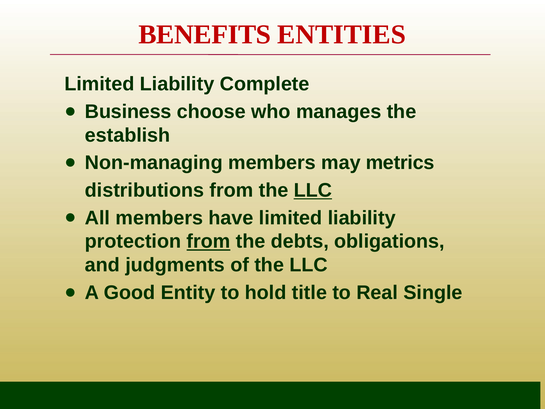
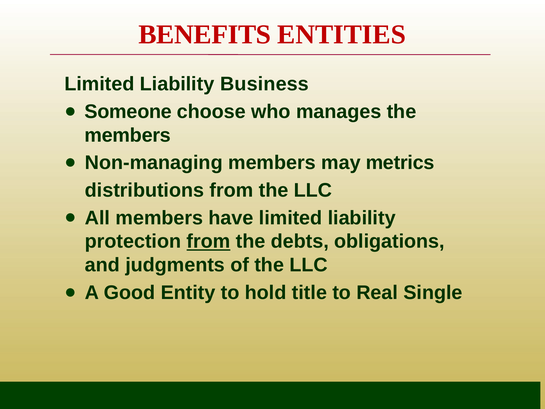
Complete: Complete -> Business
Business: Business -> Someone
establish at (128, 135): establish -> members
LLC at (313, 190) underline: present -> none
